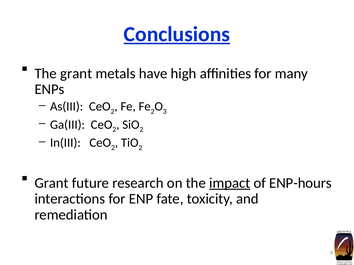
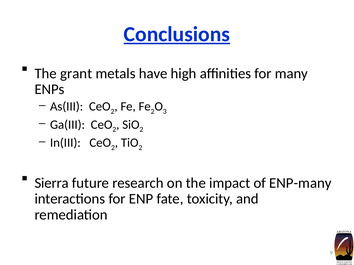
Grant at (52, 183): Grant -> Sierra
impact underline: present -> none
ENP-hours: ENP-hours -> ENP-many
